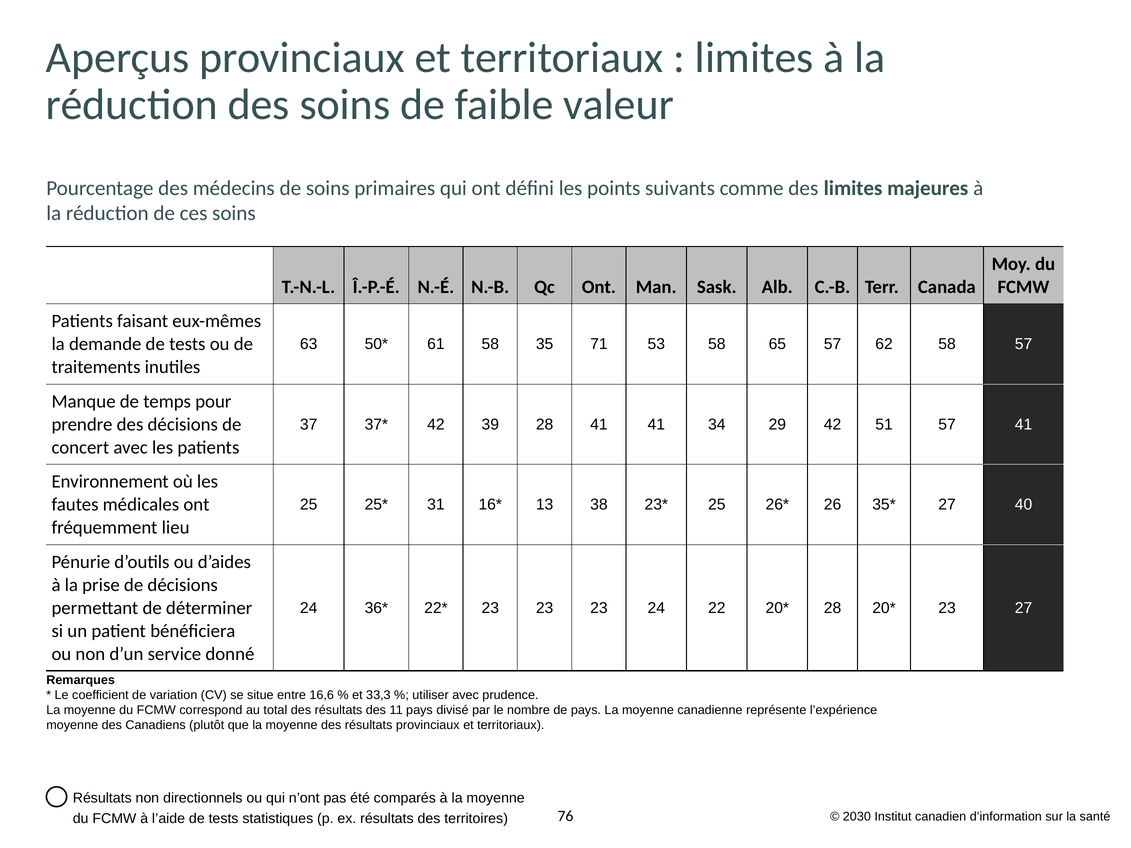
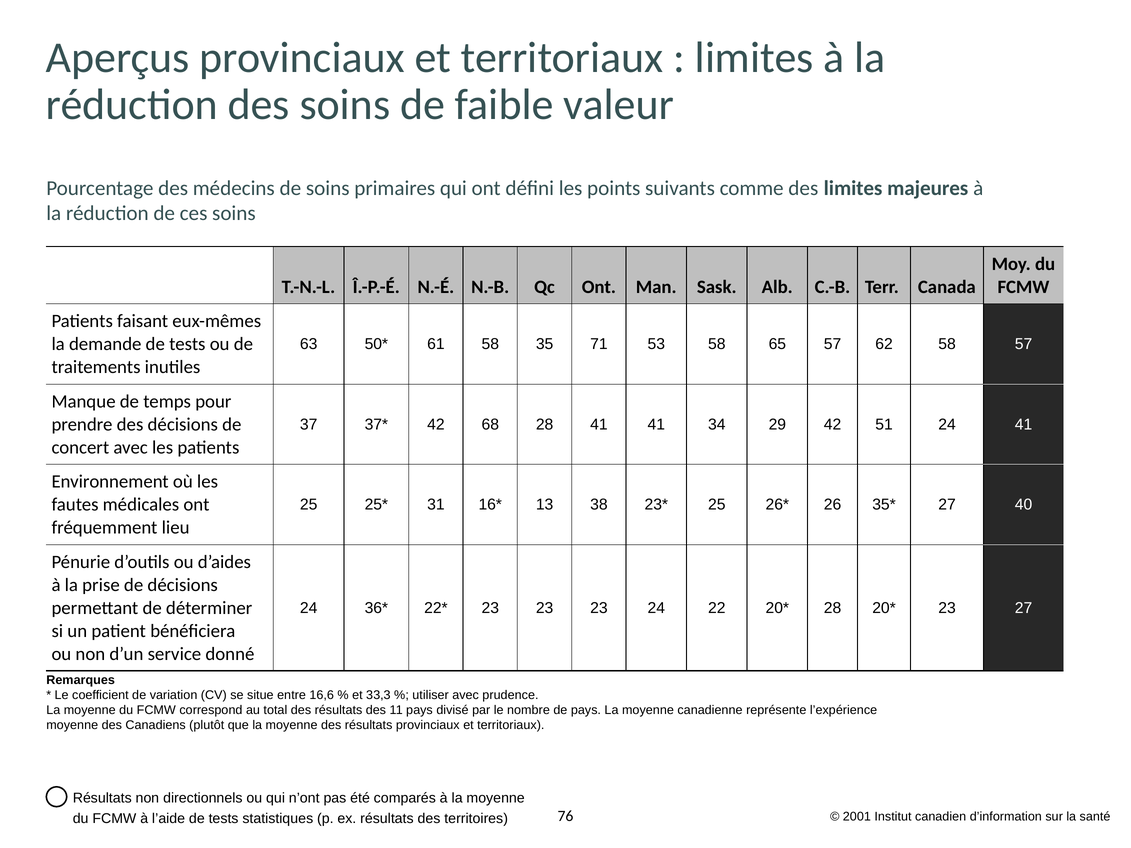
39: 39 -> 68
51 57: 57 -> 24
2030: 2030 -> 2001
